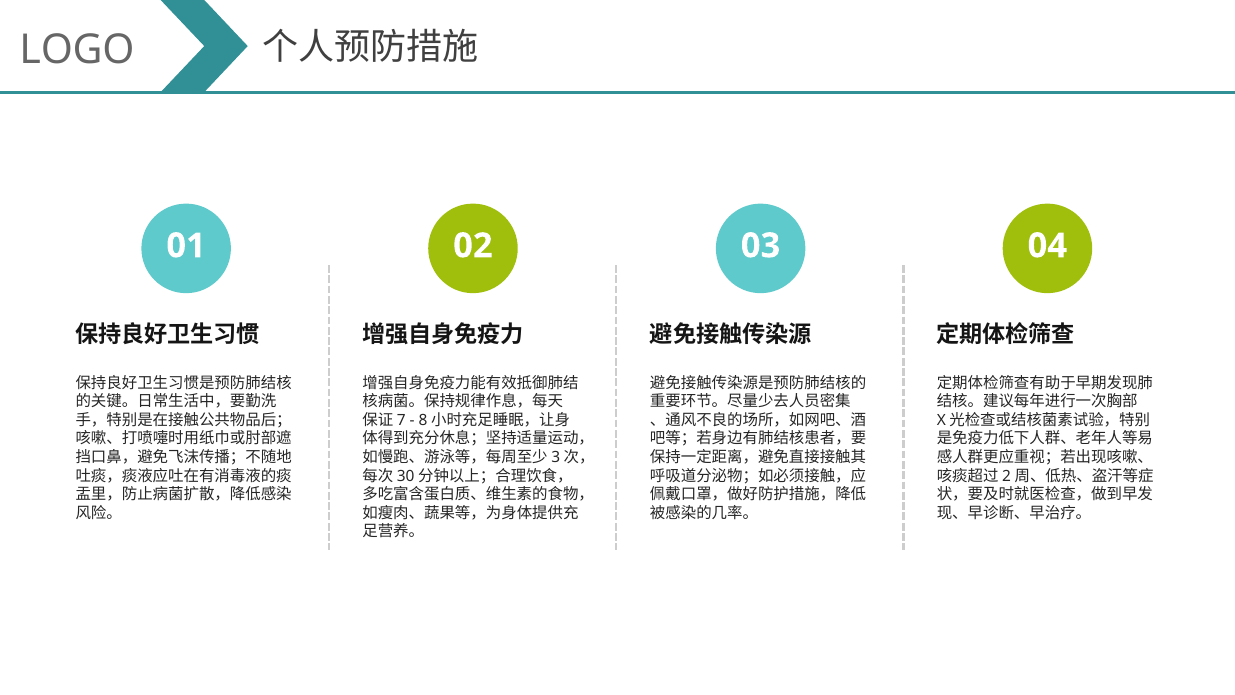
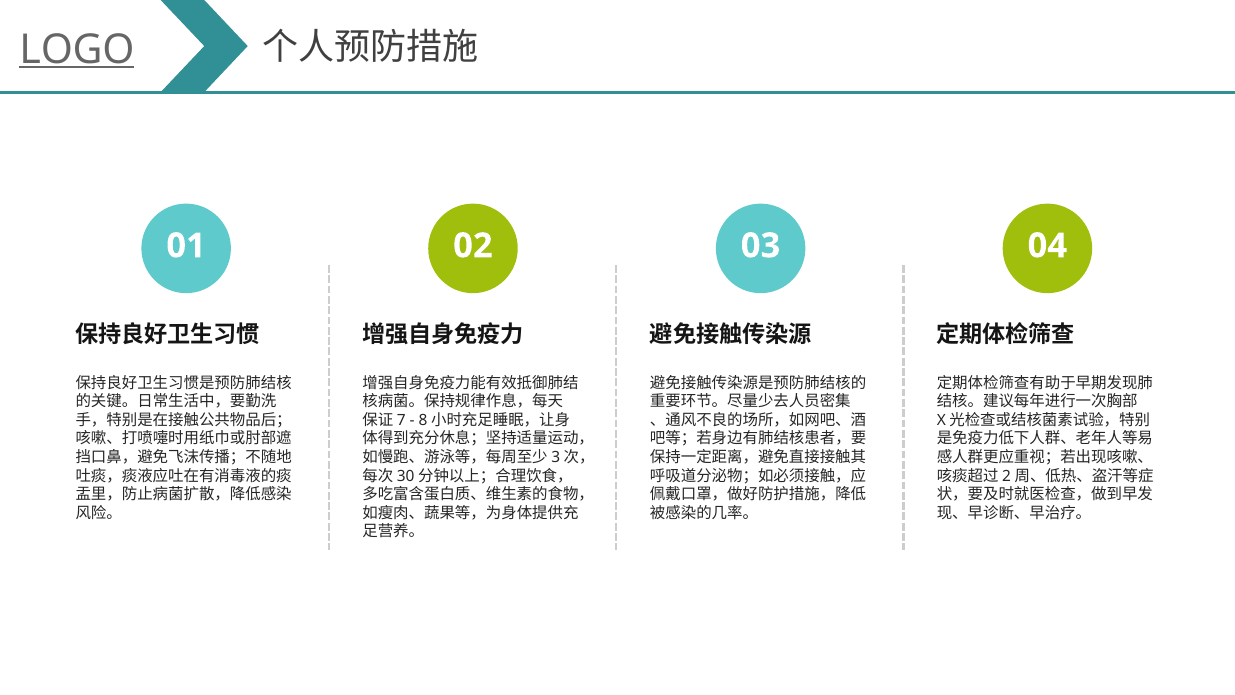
LOGO underline: none -> present
